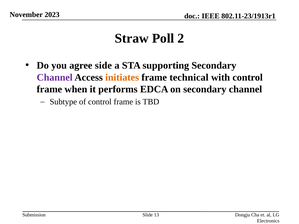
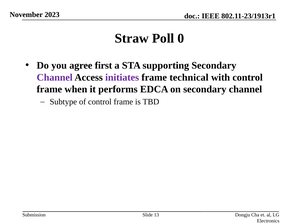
2: 2 -> 0
side: side -> first
initiates colour: orange -> purple
